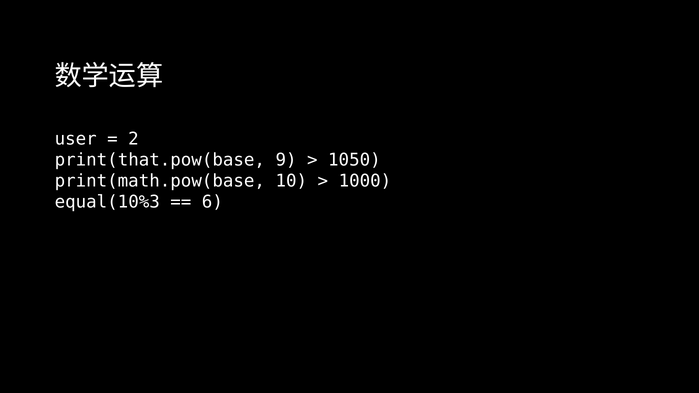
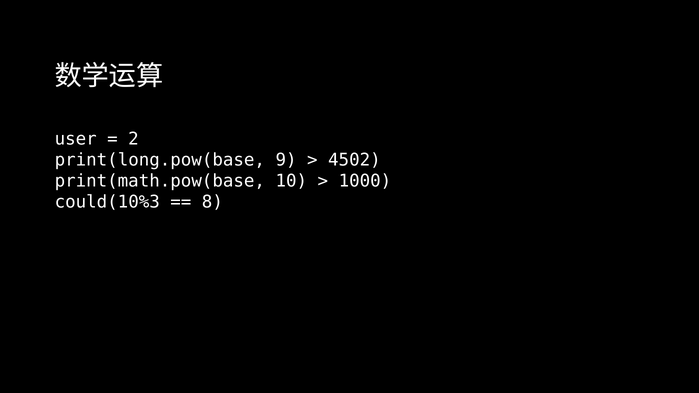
print(that.pow(base: print(that.pow(base -> print(long.pow(base
1050: 1050 -> 4502
equal(10%3: equal(10%3 -> could(10%3
6: 6 -> 8
